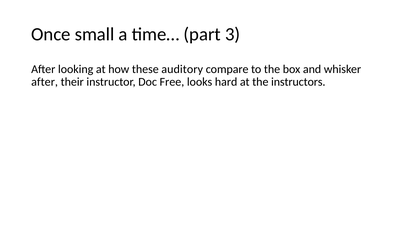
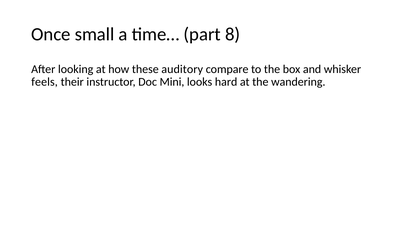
3: 3 -> 8
after at (45, 82): after -> feels
Free: Free -> Mini
instructors: instructors -> wandering
